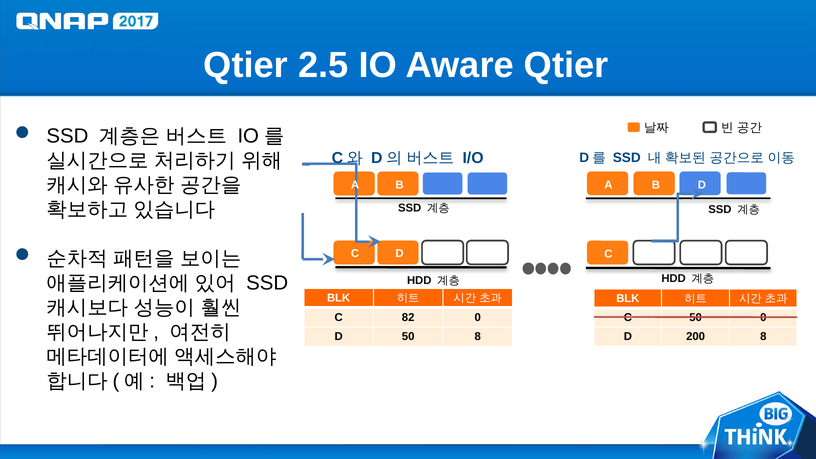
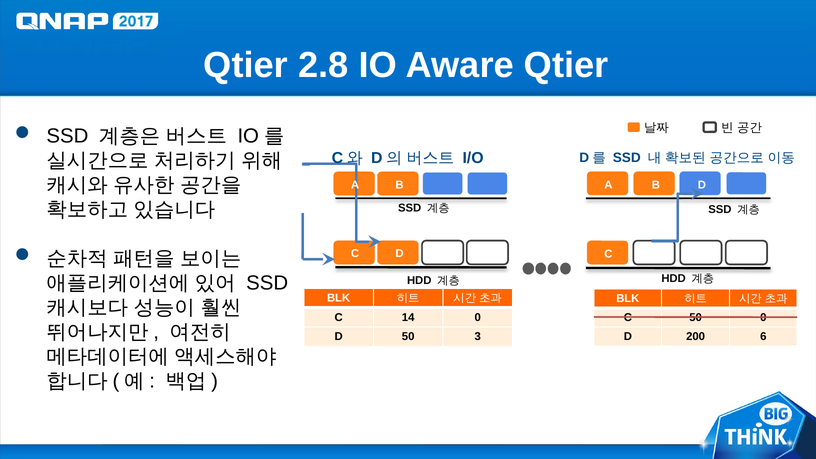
2.5: 2.5 -> 2.8
82: 82 -> 14
50 8: 8 -> 3
200 8: 8 -> 6
